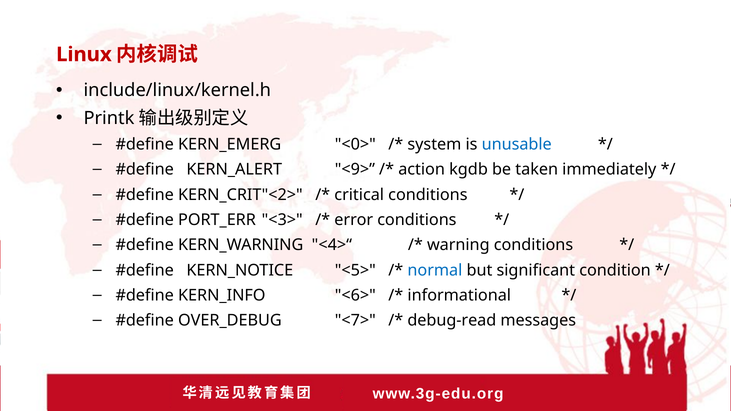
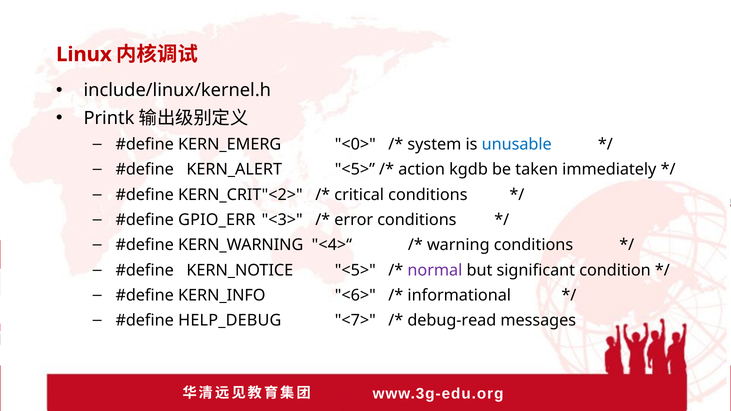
KERN_ALERT <9>: <9> -> <5>
PORT_ERR: PORT_ERR -> GPIO_ERR
normal colour: blue -> purple
OVER_DEBUG: OVER_DEBUG -> HELP_DEBUG
